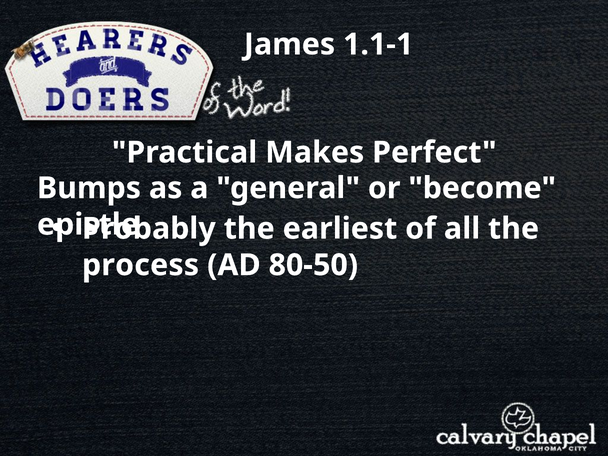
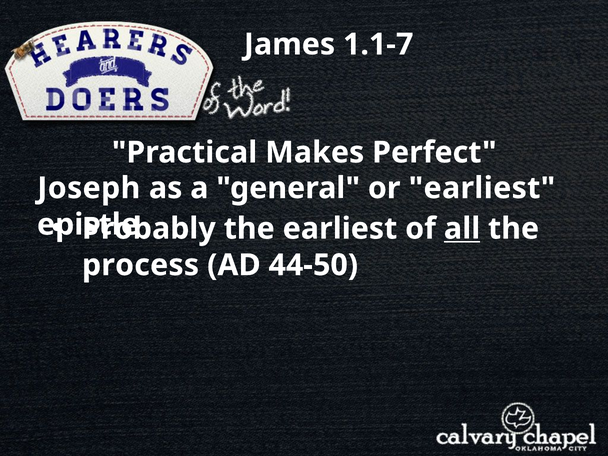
1.1-1: 1.1-1 -> 1.1-7
Bumps: Bumps -> Joseph
or become: become -> earliest
all underline: none -> present
80-50: 80-50 -> 44-50
